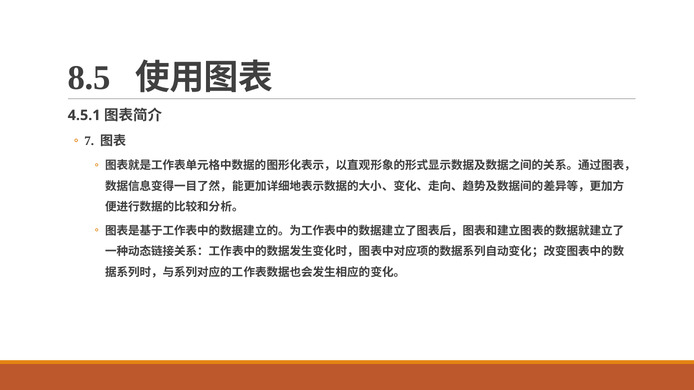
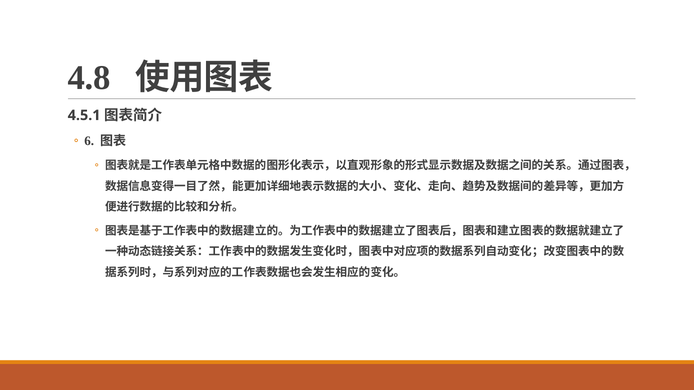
8.5: 8.5 -> 4.8
7: 7 -> 6
